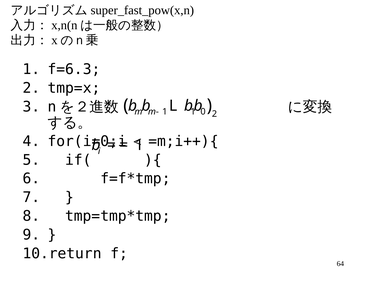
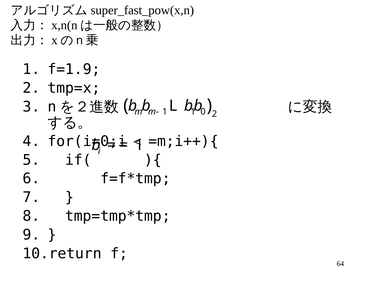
f=6.3: f=6.3 -> f=1.9
